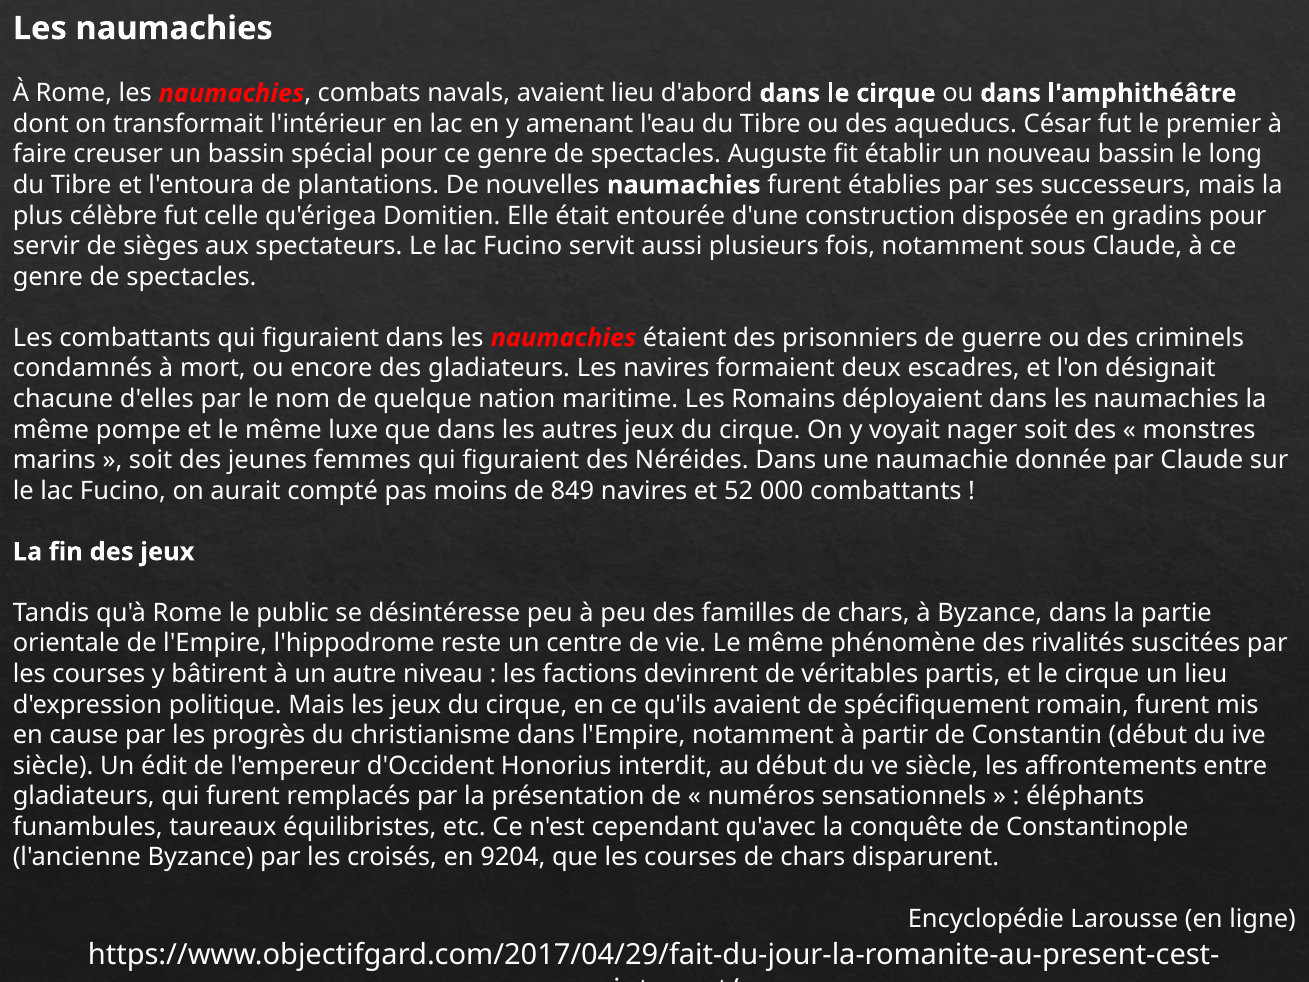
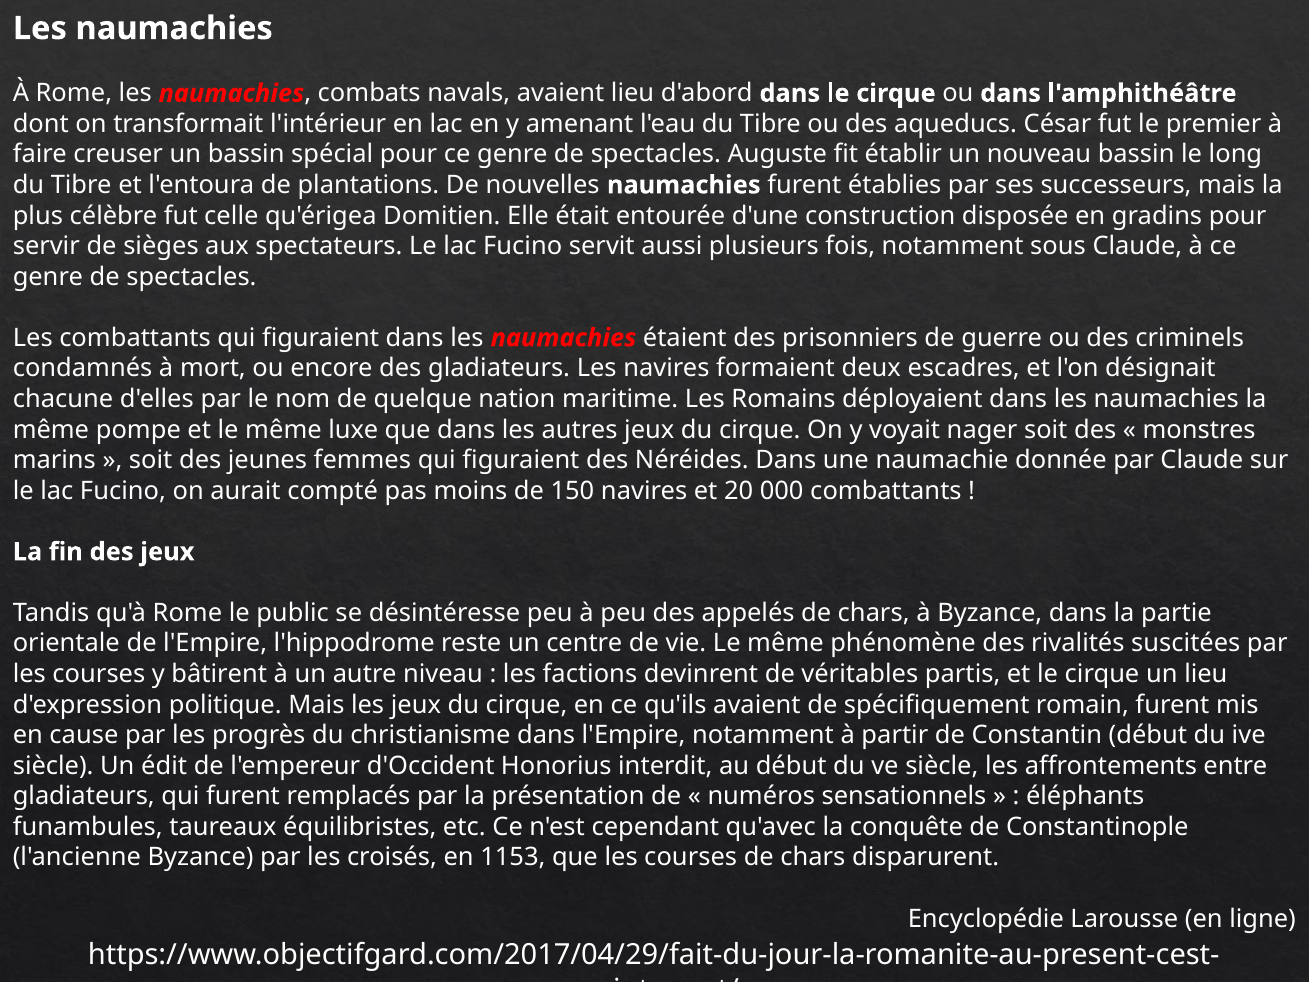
849: 849 -> 150
52: 52 -> 20
familles: familles -> appelés
9204: 9204 -> 1153
